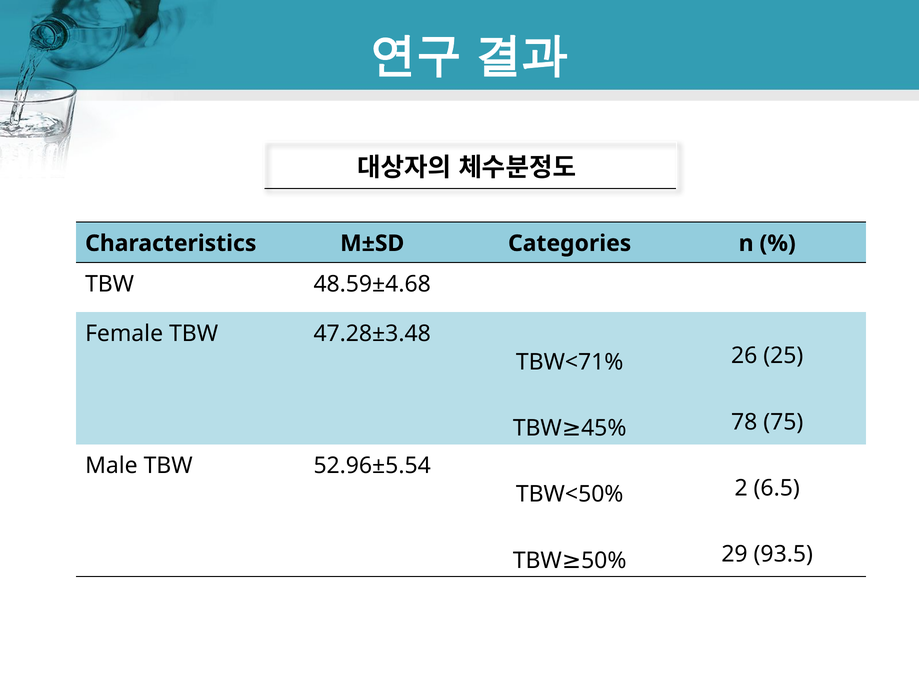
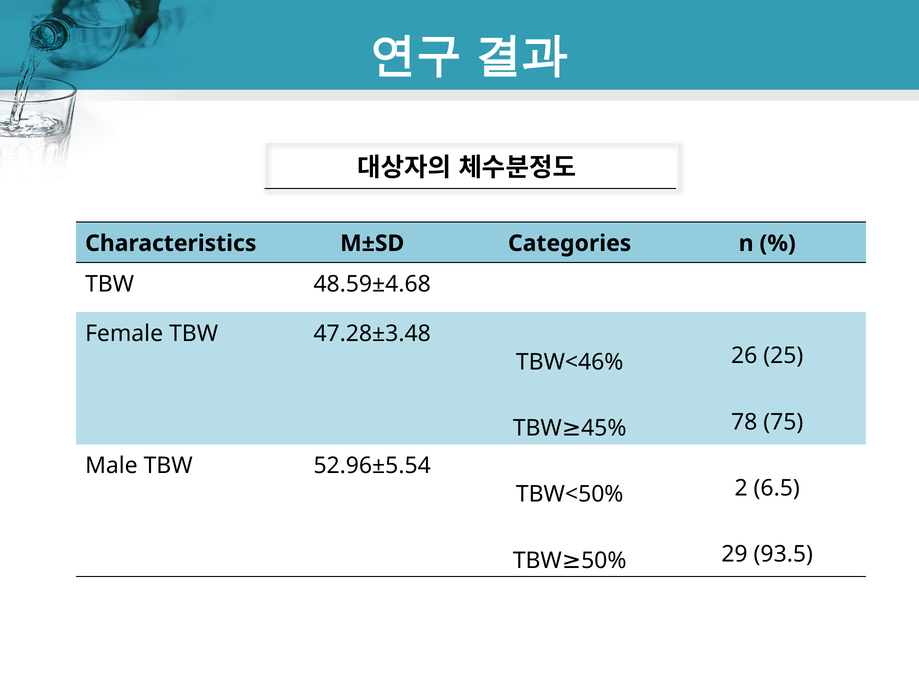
TBW<71%: TBW<71% -> TBW<46%
